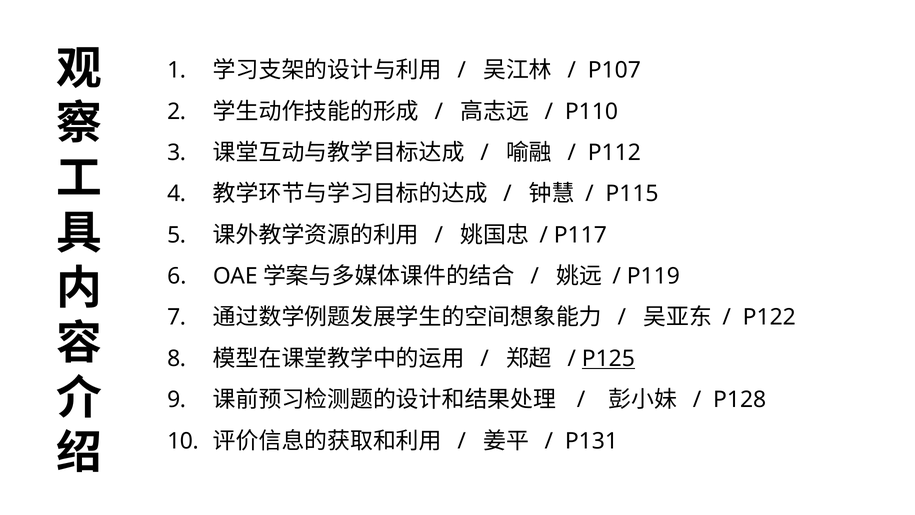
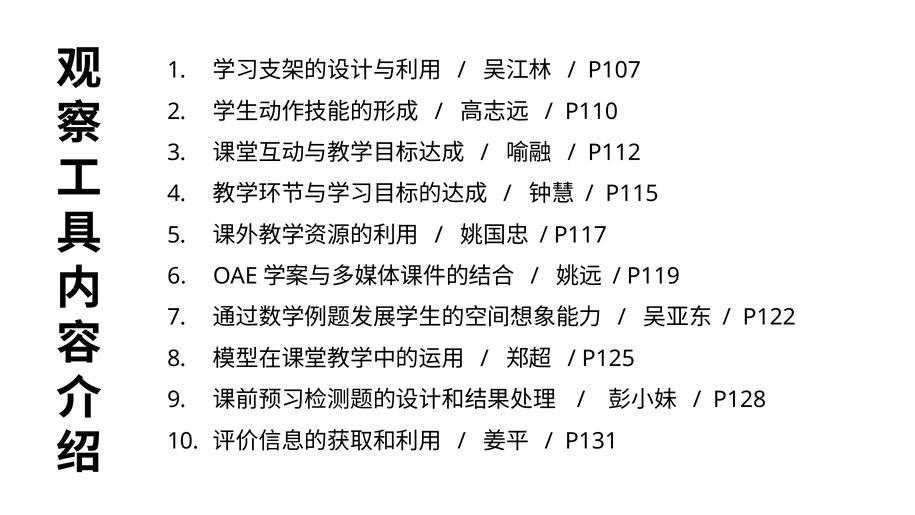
P125 underline: present -> none
